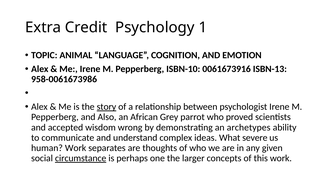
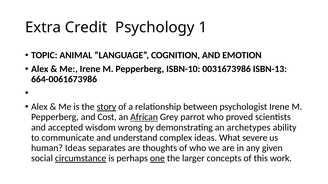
0061673916: 0061673916 -> 0031673986
958-0061673986: 958-0061673986 -> 664-0061673986
Also: Also -> Cost
African underline: none -> present
human Work: Work -> Ideas
one underline: none -> present
